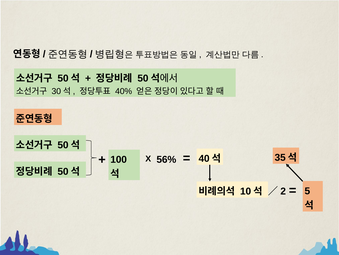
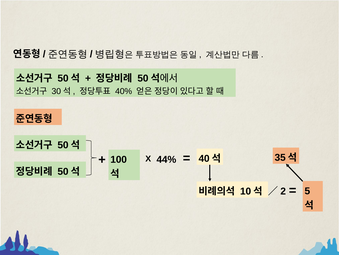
56%: 56% -> 44%
